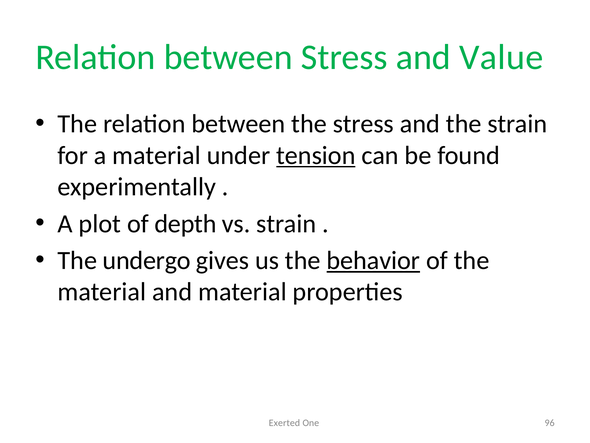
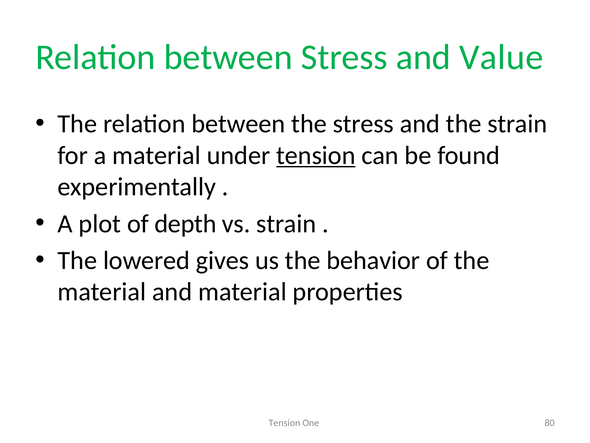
undergo: undergo -> lowered
behavior underline: present -> none
Exerted at (284, 422): Exerted -> Tension
96: 96 -> 80
